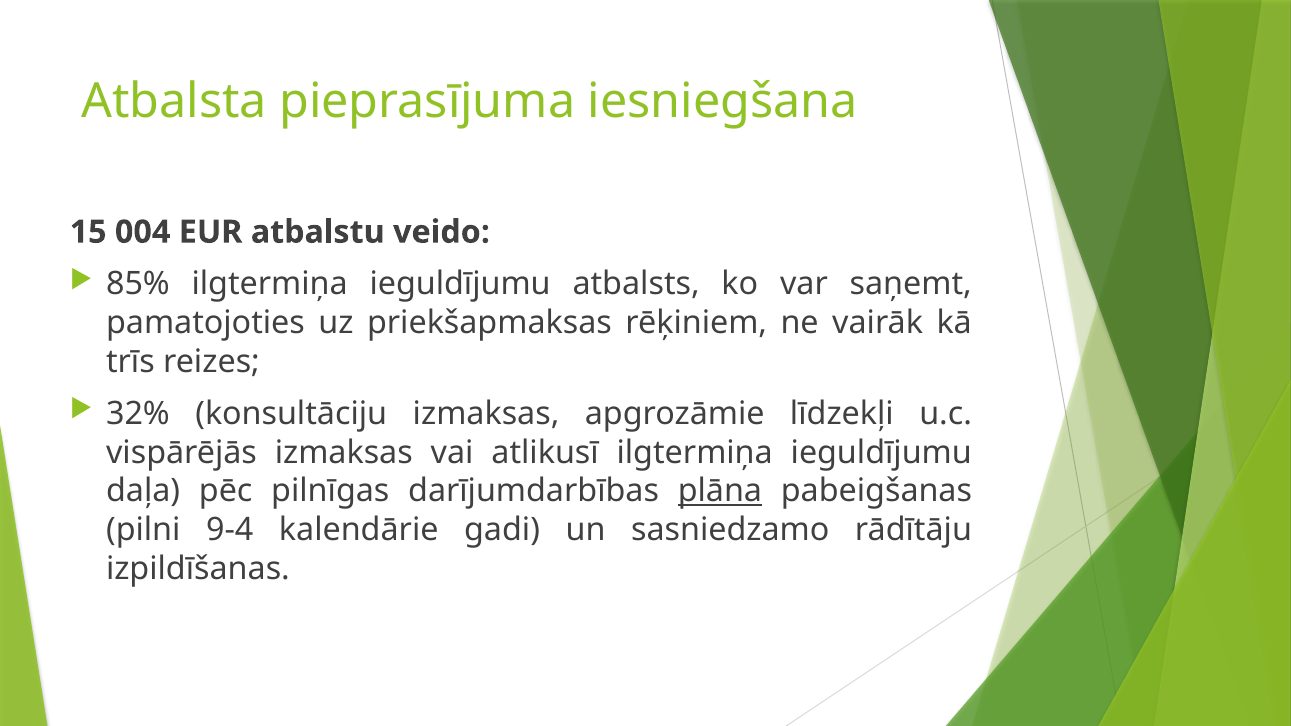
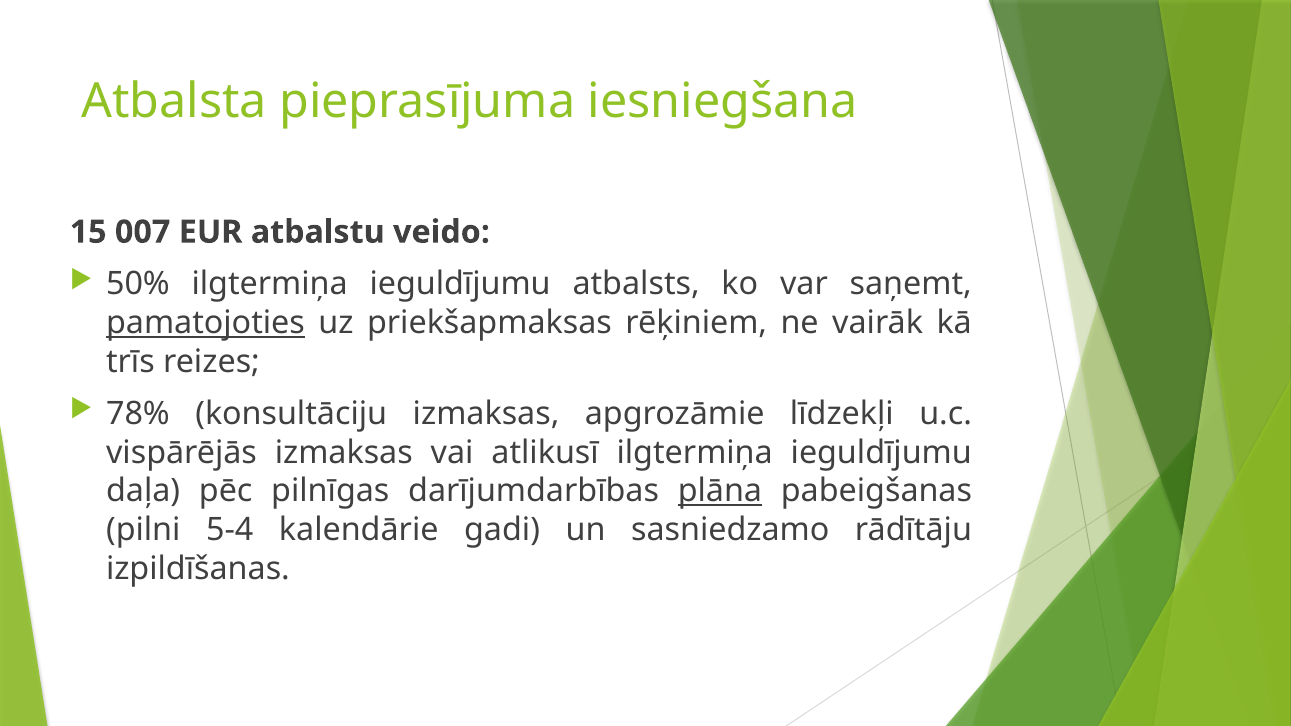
004: 004 -> 007
85%: 85% -> 50%
pamatojoties underline: none -> present
32%: 32% -> 78%
9-4: 9-4 -> 5-4
